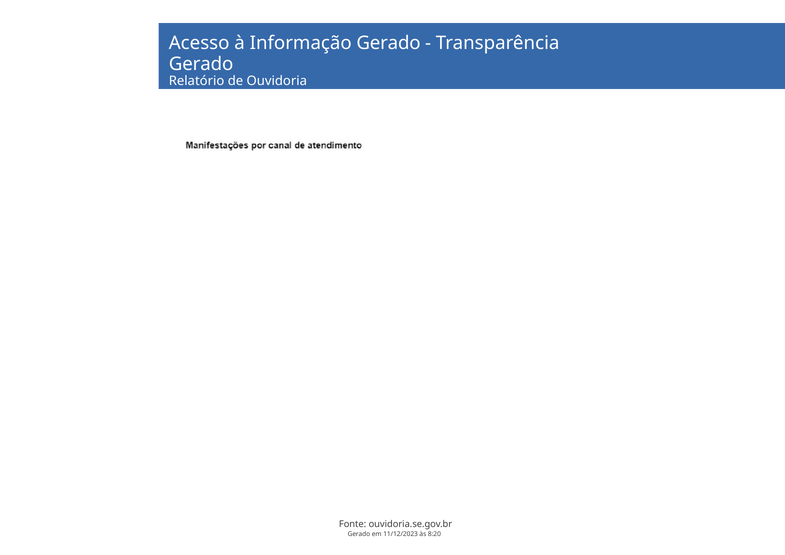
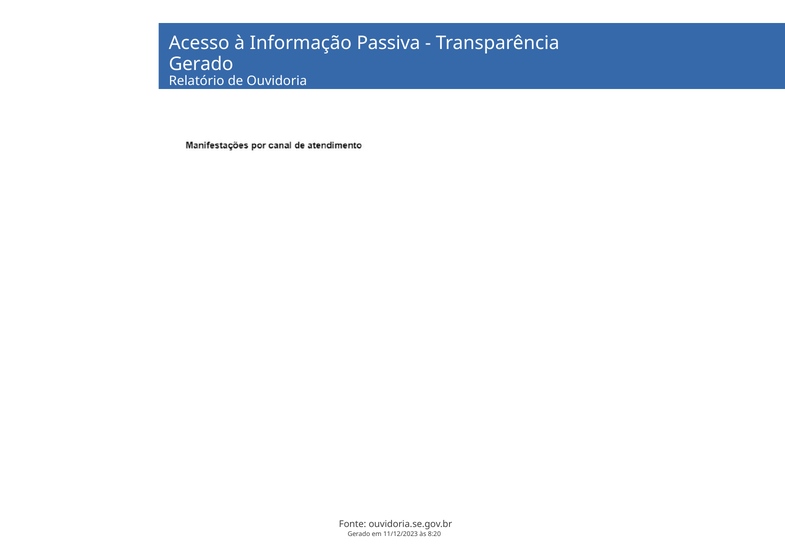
Informação Gerado: Gerado -> Passiva
